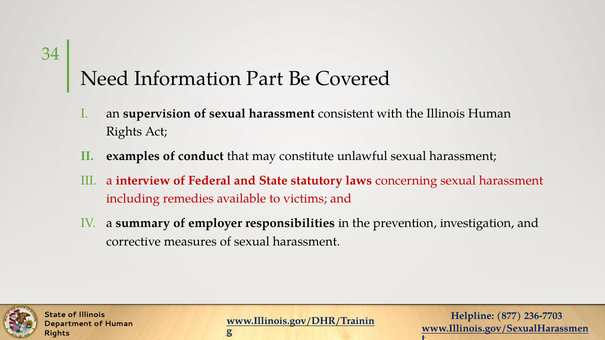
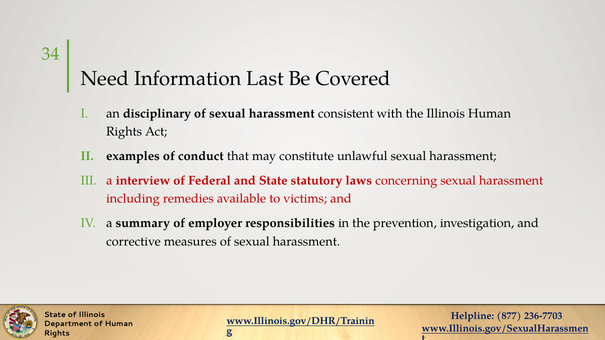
Part: Part -> Last
supervision: supervision -> disciplinary
